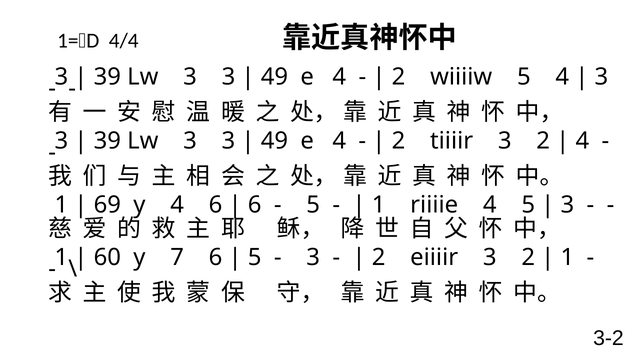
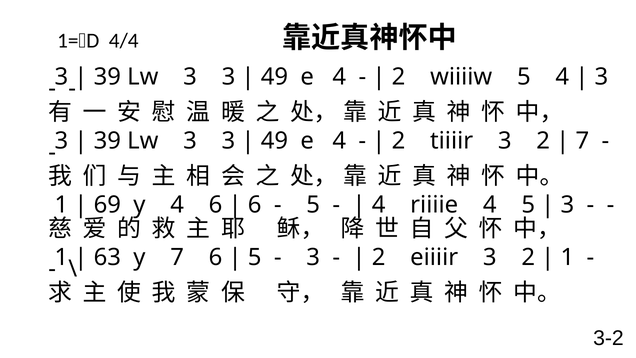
4 at (582, 141): 4 -> 7
1 at (379, 205): 1 -> 4
60: 60 -> 63
